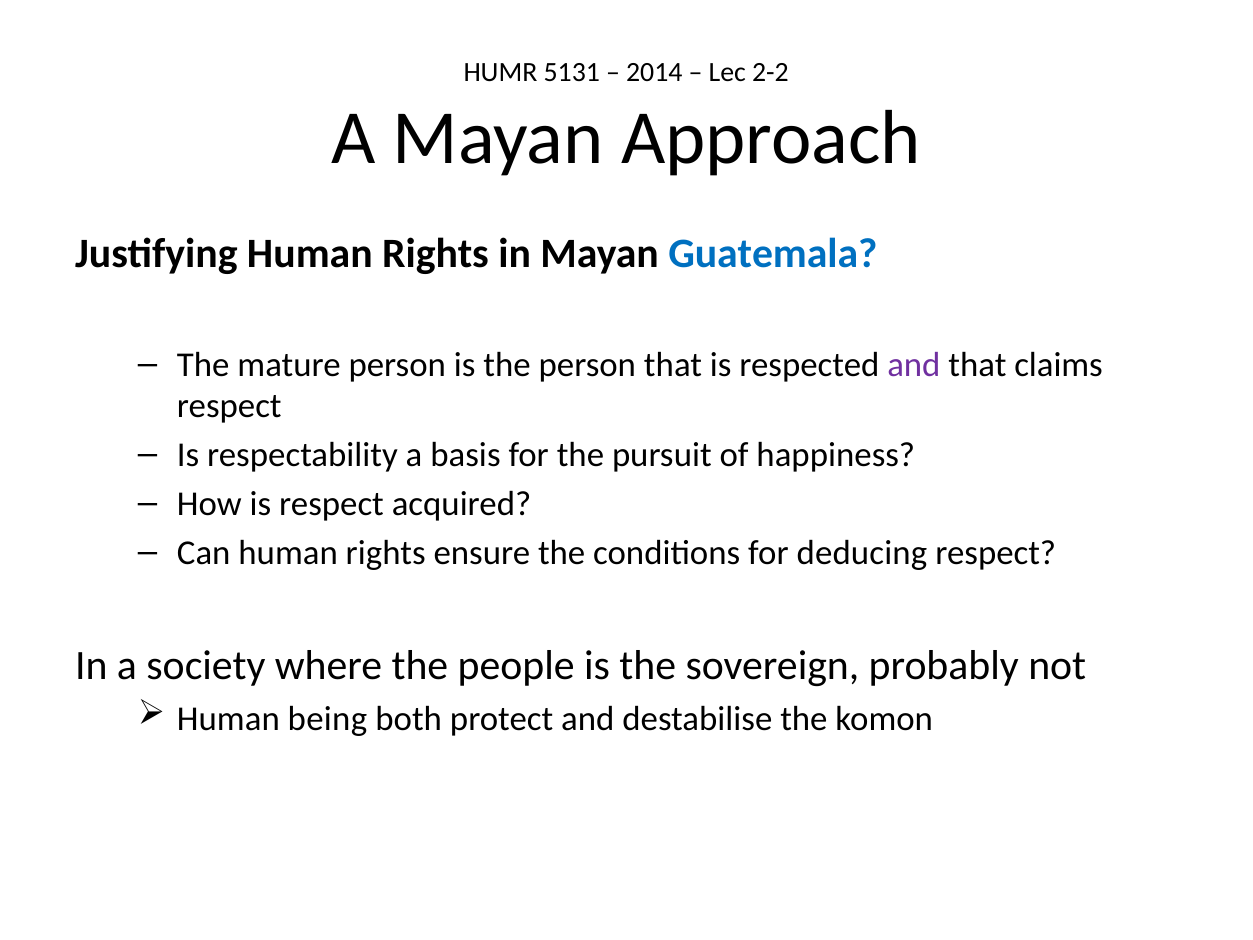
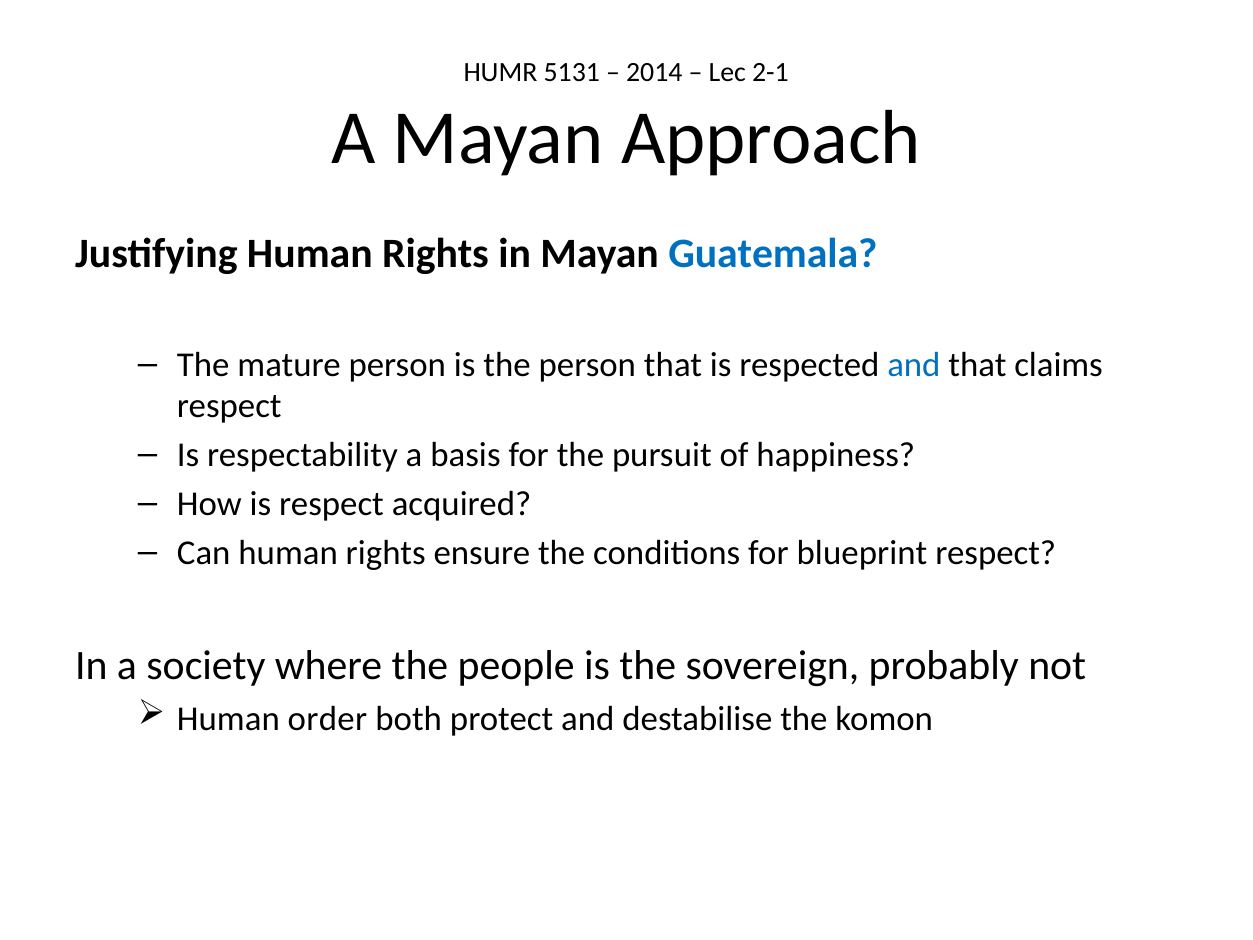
2-2: 2-2 -> 2-1
and at (914, 364) colour: purple -> blue
deducing: deducing -> blueprint
being: being -> order
